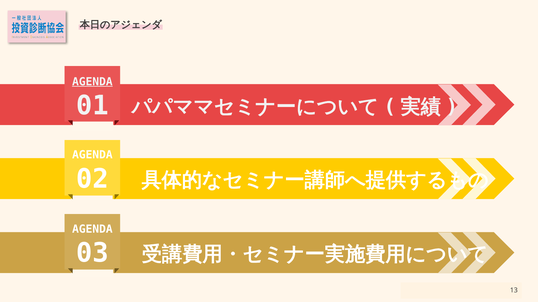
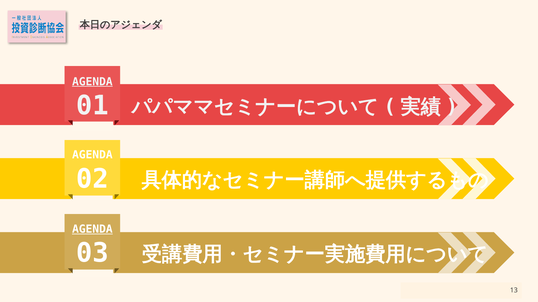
AGENDA at (92, 230) underline: none -> present
